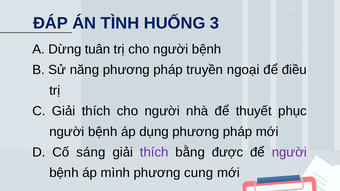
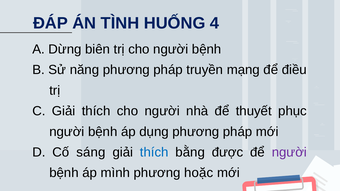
3: 3 -> 4
tuân: tuân -> biên
ngoại: ngoại -> mạng
thích at (154, 152) colour: purple -> blue
cung: cung -> hoặc
